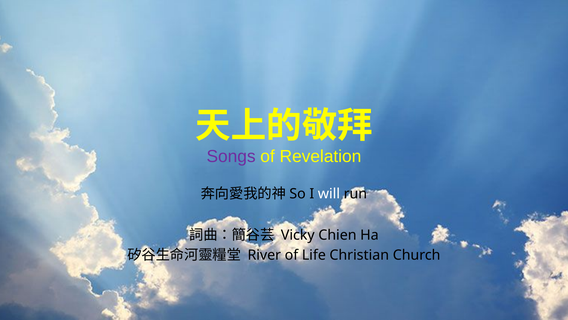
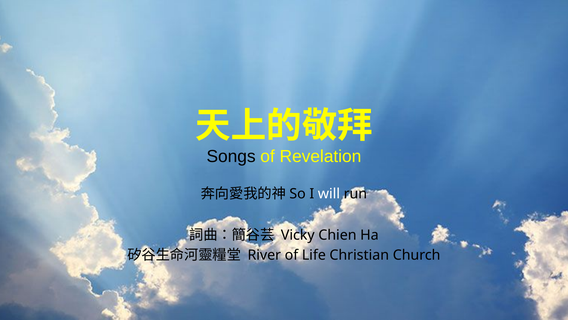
Songs colour: purple -> black
